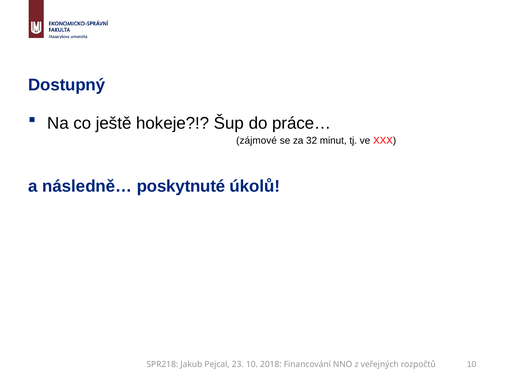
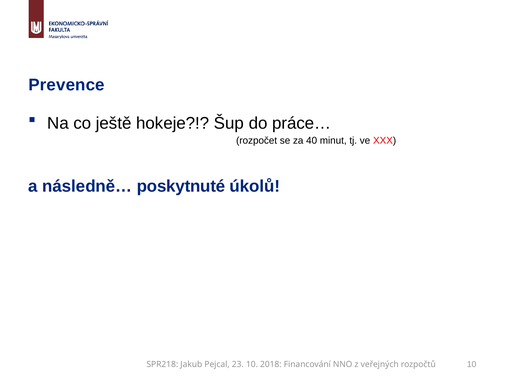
Dostupný: Dostupný -> Prevence
zájmové: zájmové -> rozpočet
32: 32 -> 40
